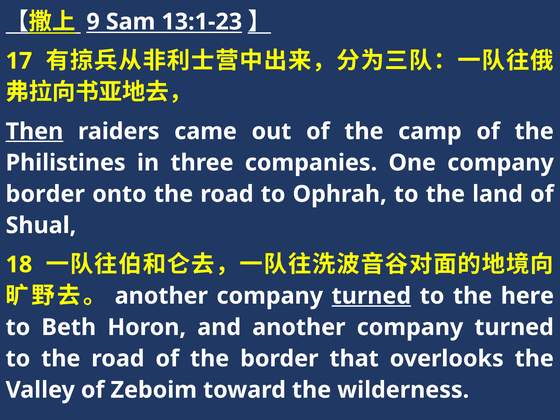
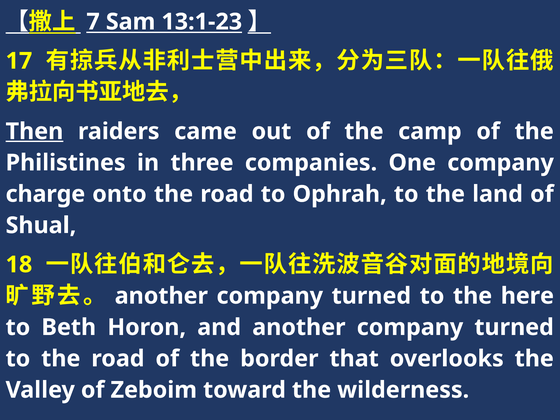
9: 9 -> 7
border at (45, 194): border -> charge
turned at (371, 296) underline: present -> none
